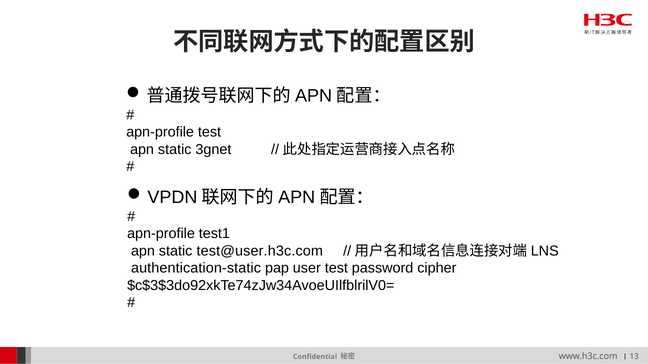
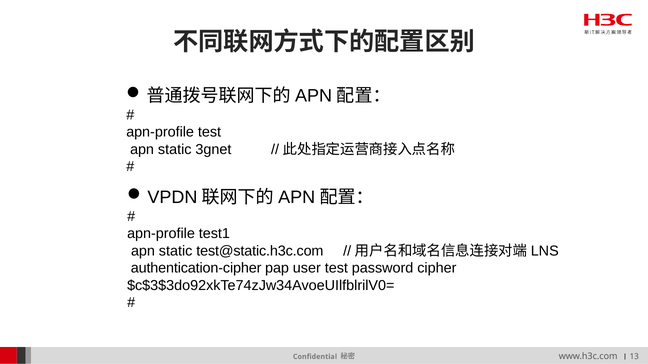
test@user.h3c.com: test@user.h3c.com -> test@static.h3c.com
authentication-static: authentication-static -> authentication-cipher
